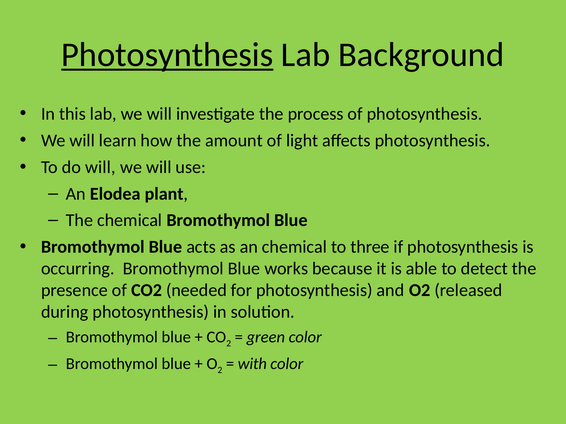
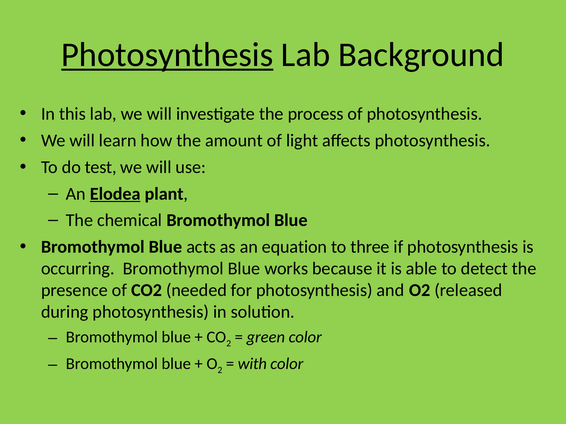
do will: will -> test
Elodea underline: none -> present
an chemical: chemical -> equation
